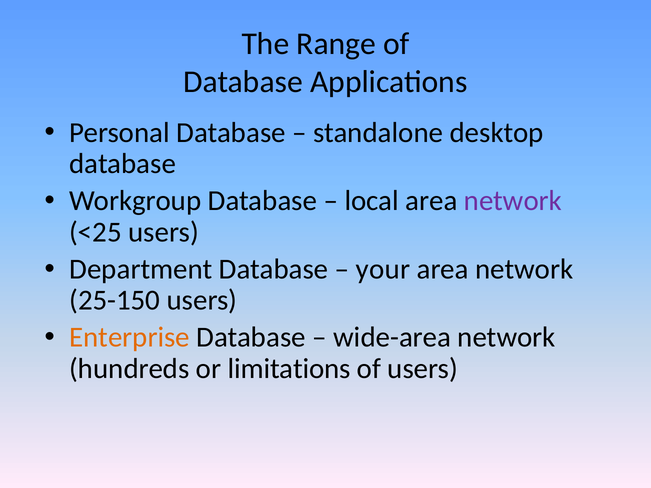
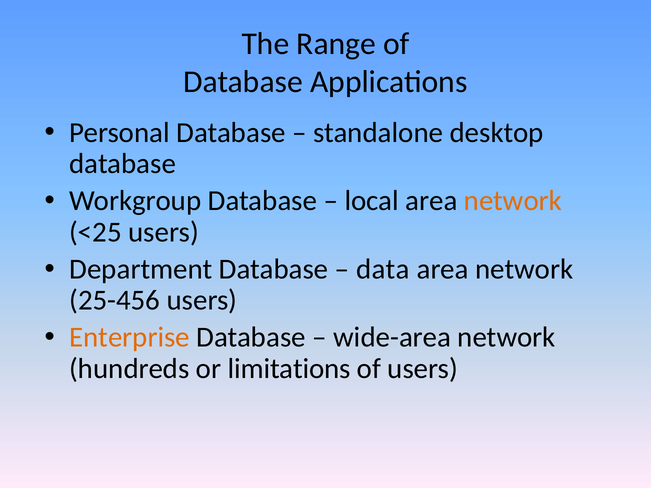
network at (513, 201) colour: purple -> orange
your: your -> data
25-150: 25-150 -> 25-456
